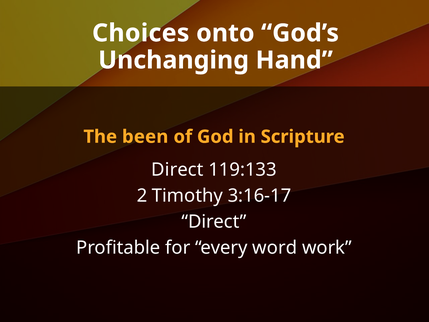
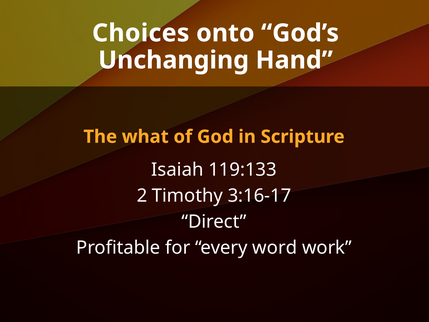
been: been -> what
Direct at (177, 170): Direct -> Isaiah
